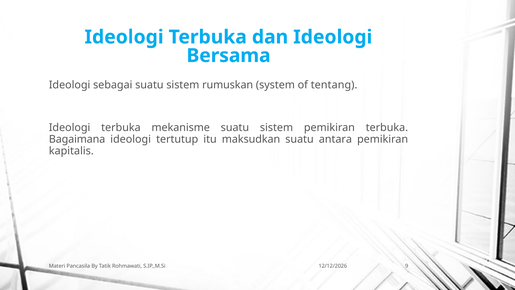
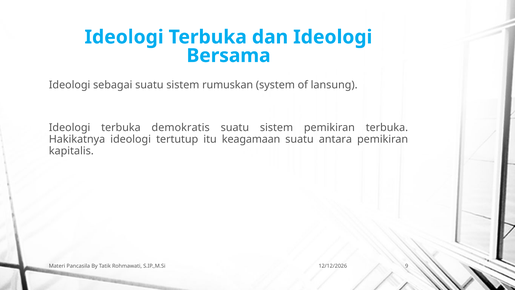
tentang: tentang -> lansung
mekanisme: mekanisme -> demokratis
Bagaimana: Bagaimana -> Hakikatnya
maksudkan: maksudkan -> keagamaan
